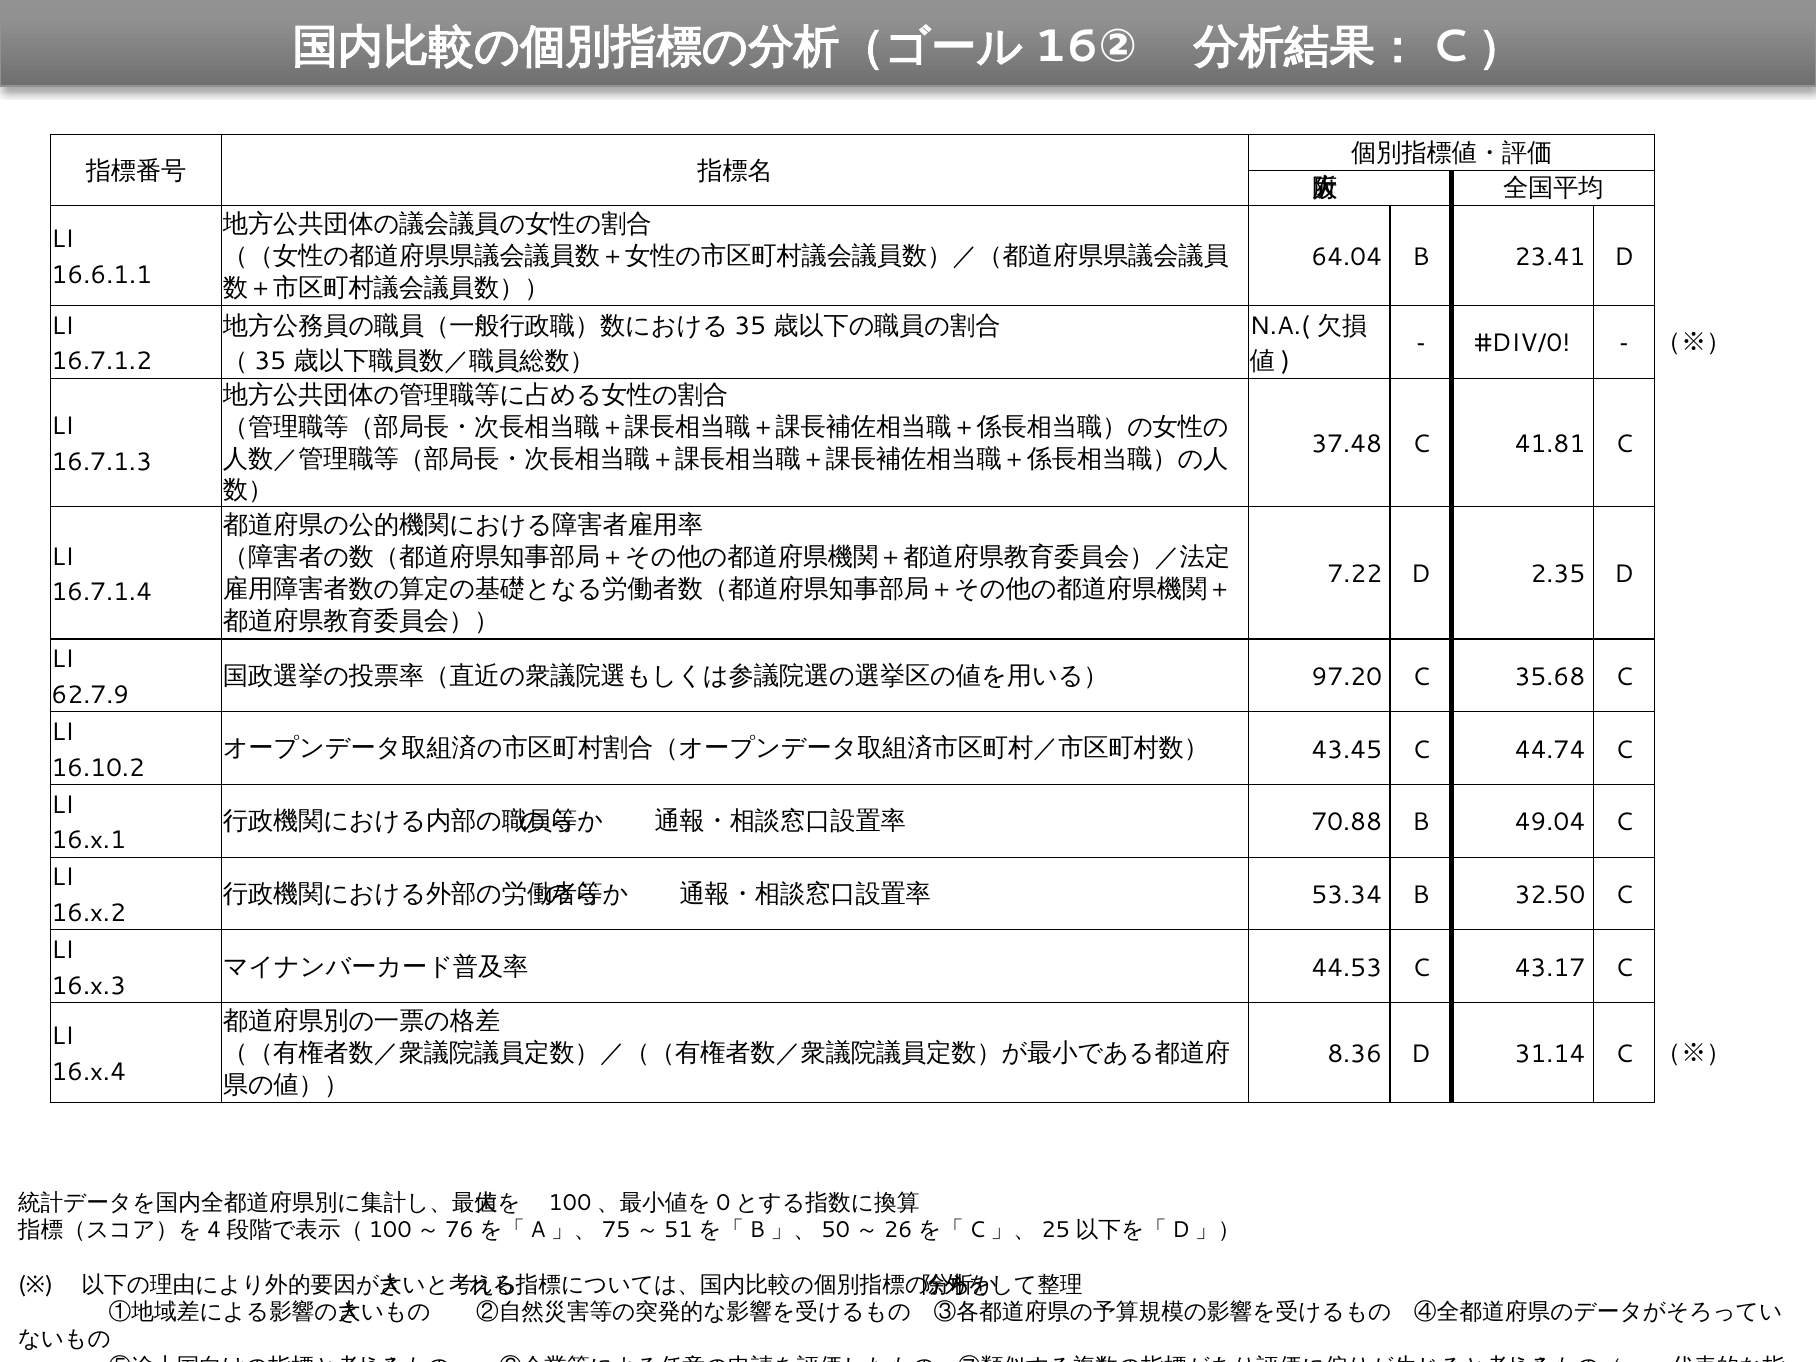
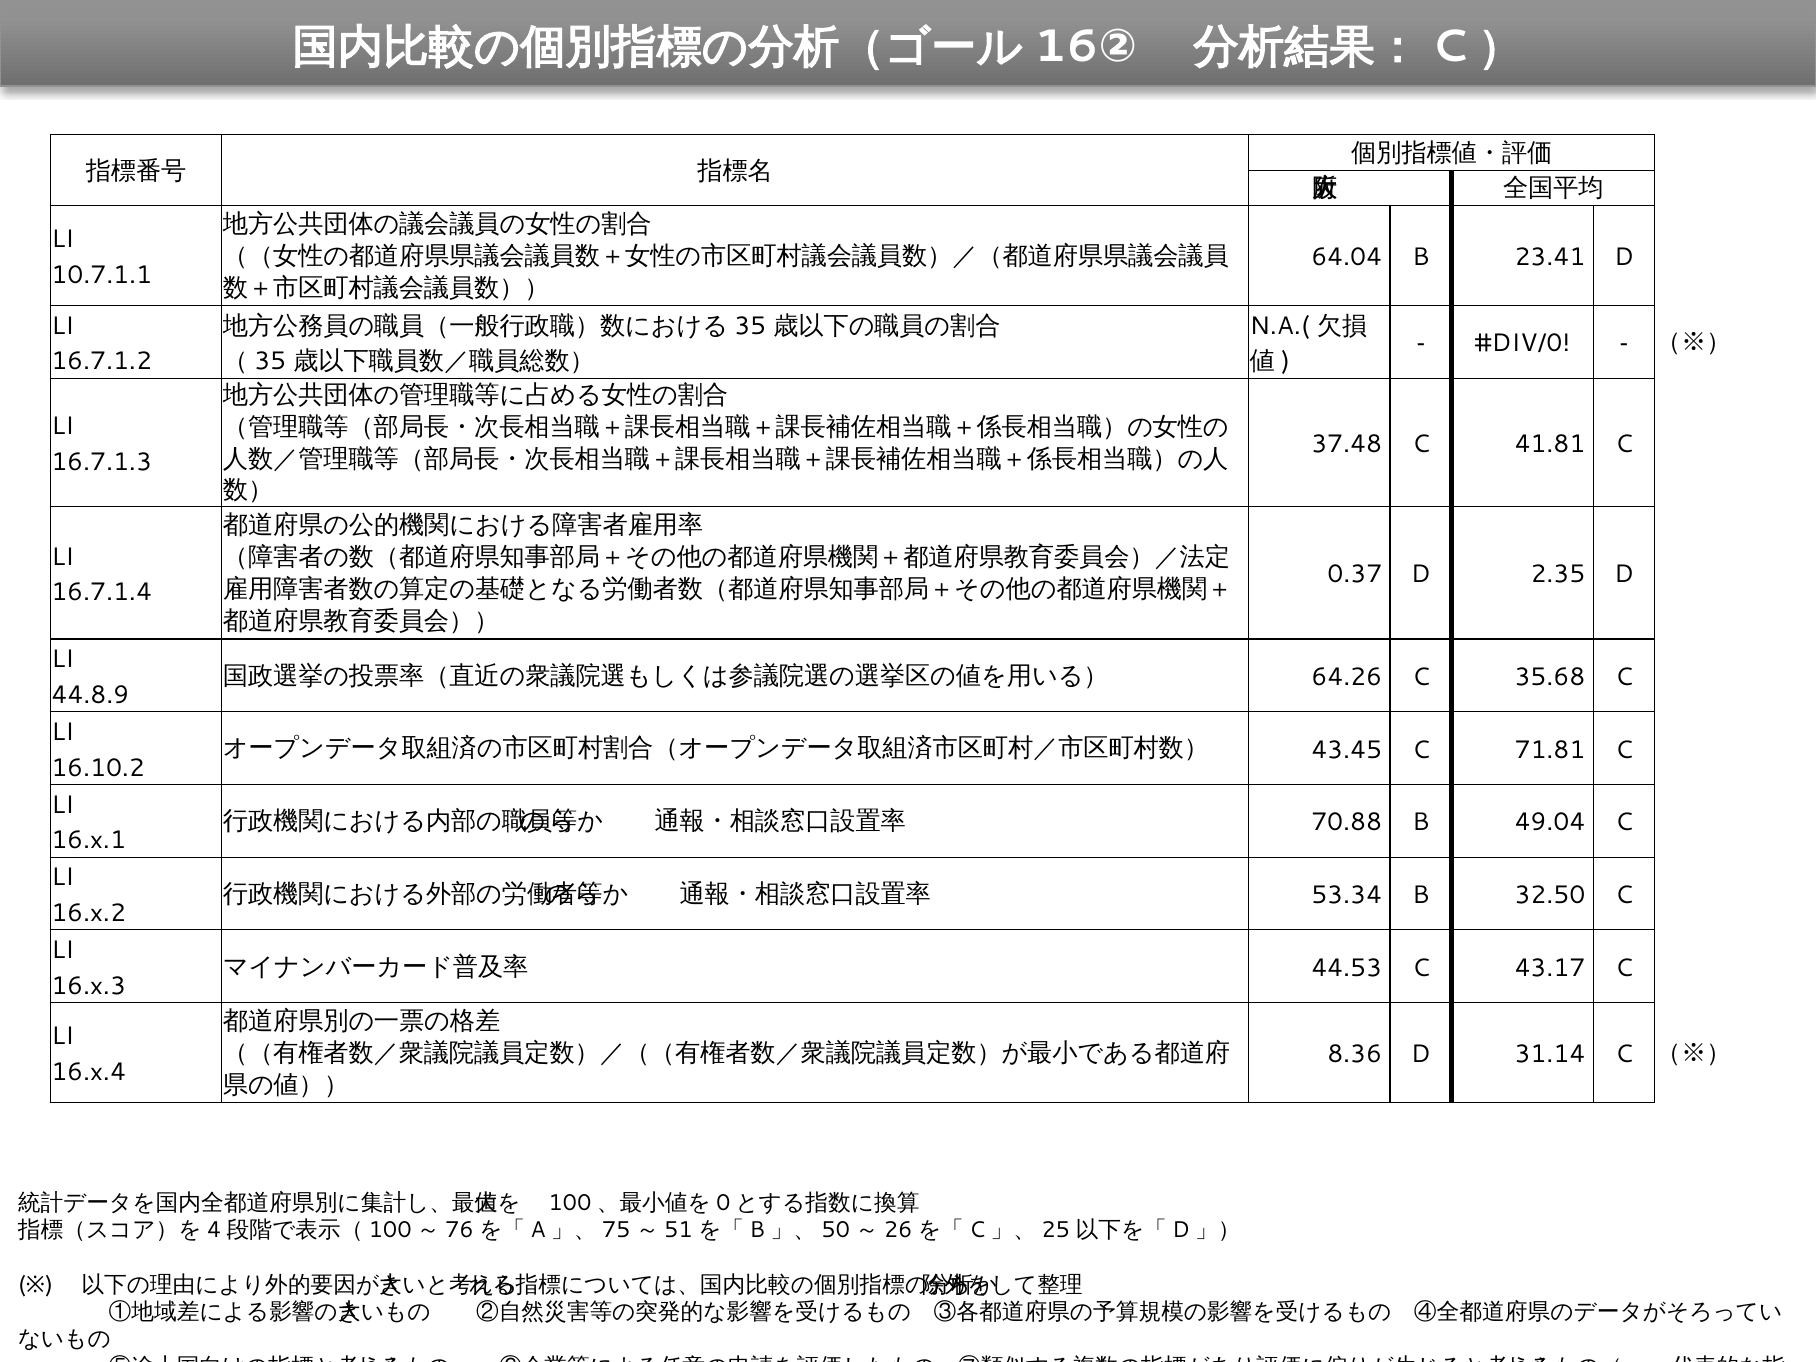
16.6.1.1: 16.6.1.1 -> 10.7.1.1
7.22: 7.22 -> 0.37
97.20: 97.20 -> 64.26
62.7.9: 62.7.9 -> 44.8.9
44.74: 44.74 -> 71.81
